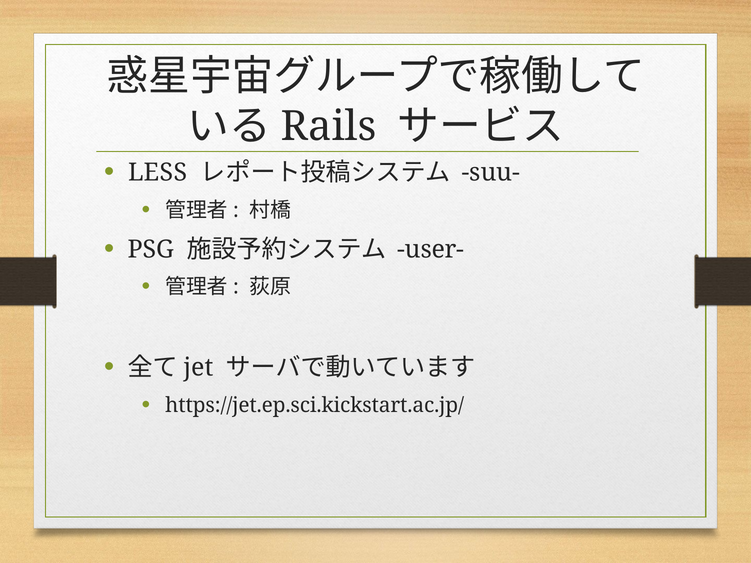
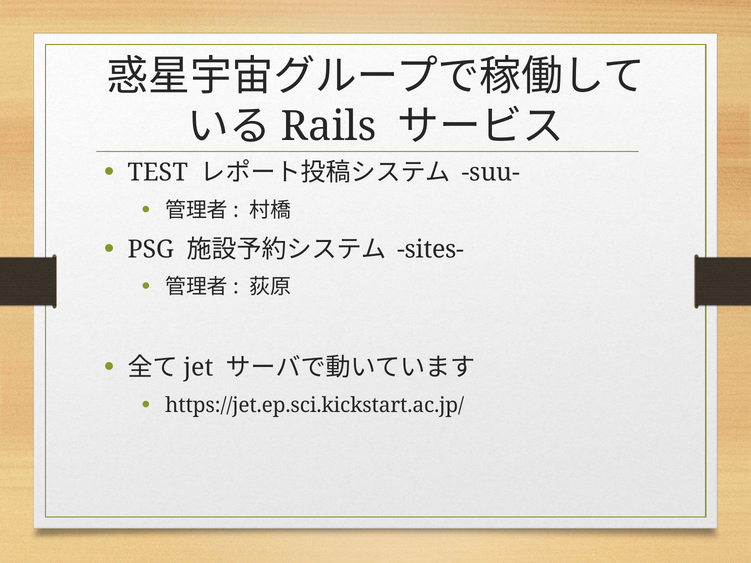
LESS: LESS -> TEST
user-: user- -> sites-
